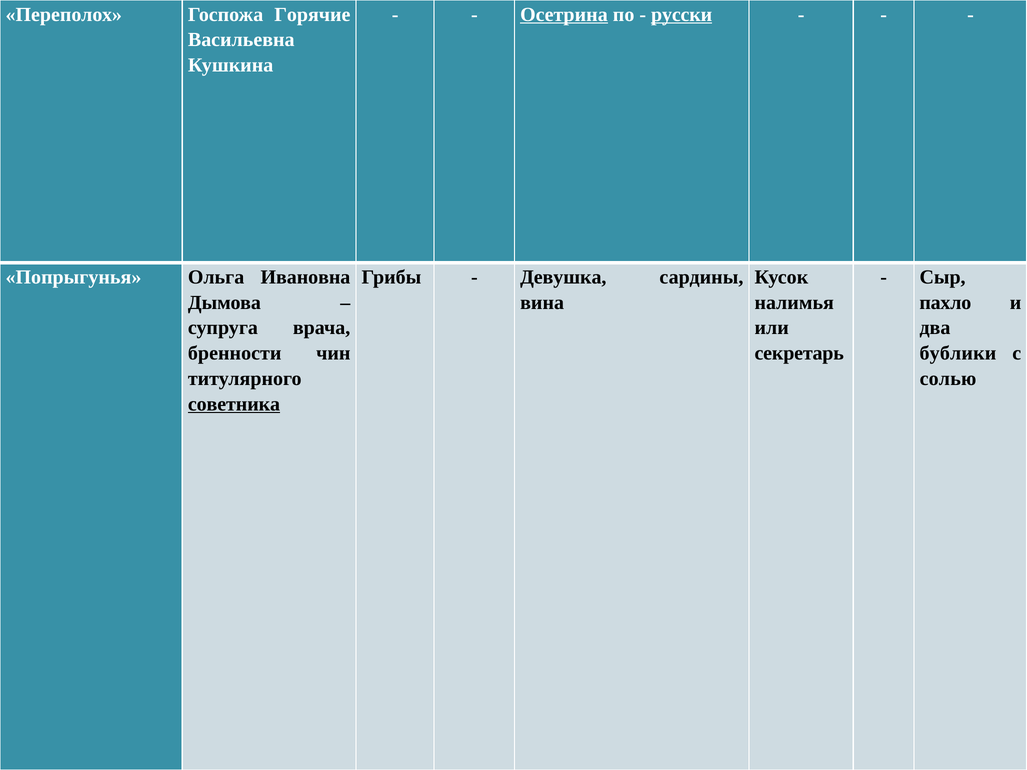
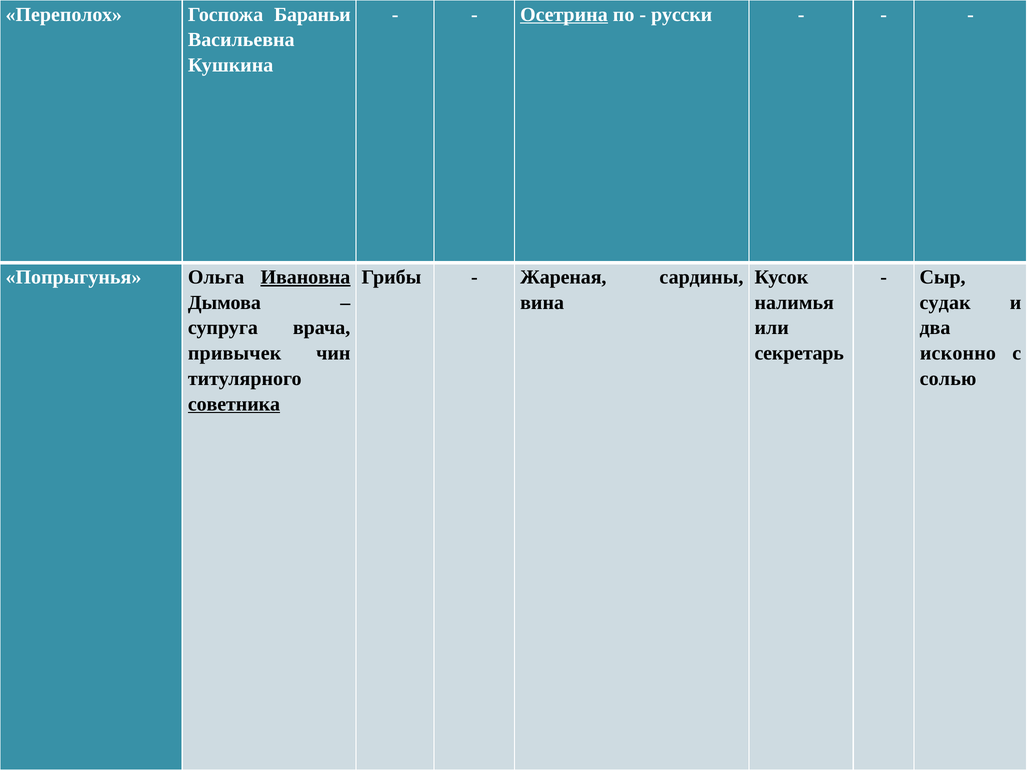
Горячие: Горячие -> Бараньи
русски underline: present -> none
Ивановна underline: none -> present
Девушка: Девушка -> Жареная
пахло: пахло -> судак
бренности: бренности -> привычек
бублики: бублики -> исконно
